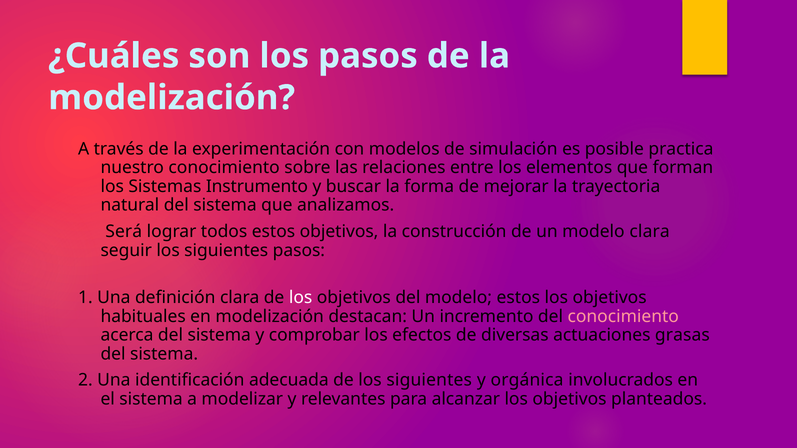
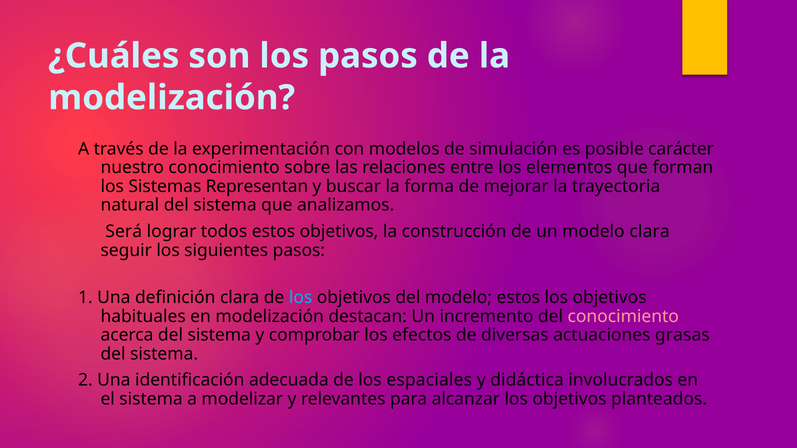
practica: practica -> carácter
Instrumento: Instrumento -> Representan
los at (301, 298) colour: white -> light blue
de los siguientes: siguientes -> espaciales
orgánica: orgánica -> didáctica
